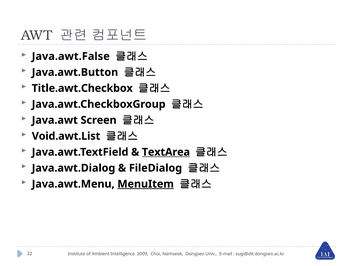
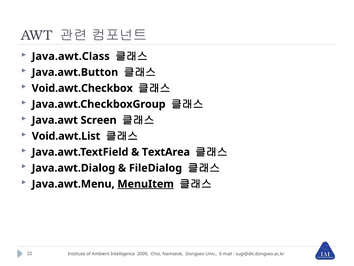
Java.awt.False: Java.awt.False -> Java.awt.Class
Title.awt.Checkbox: Title.awt.Checkbox -> Void.awt.Checkbox
TextArea underline: present -> none
